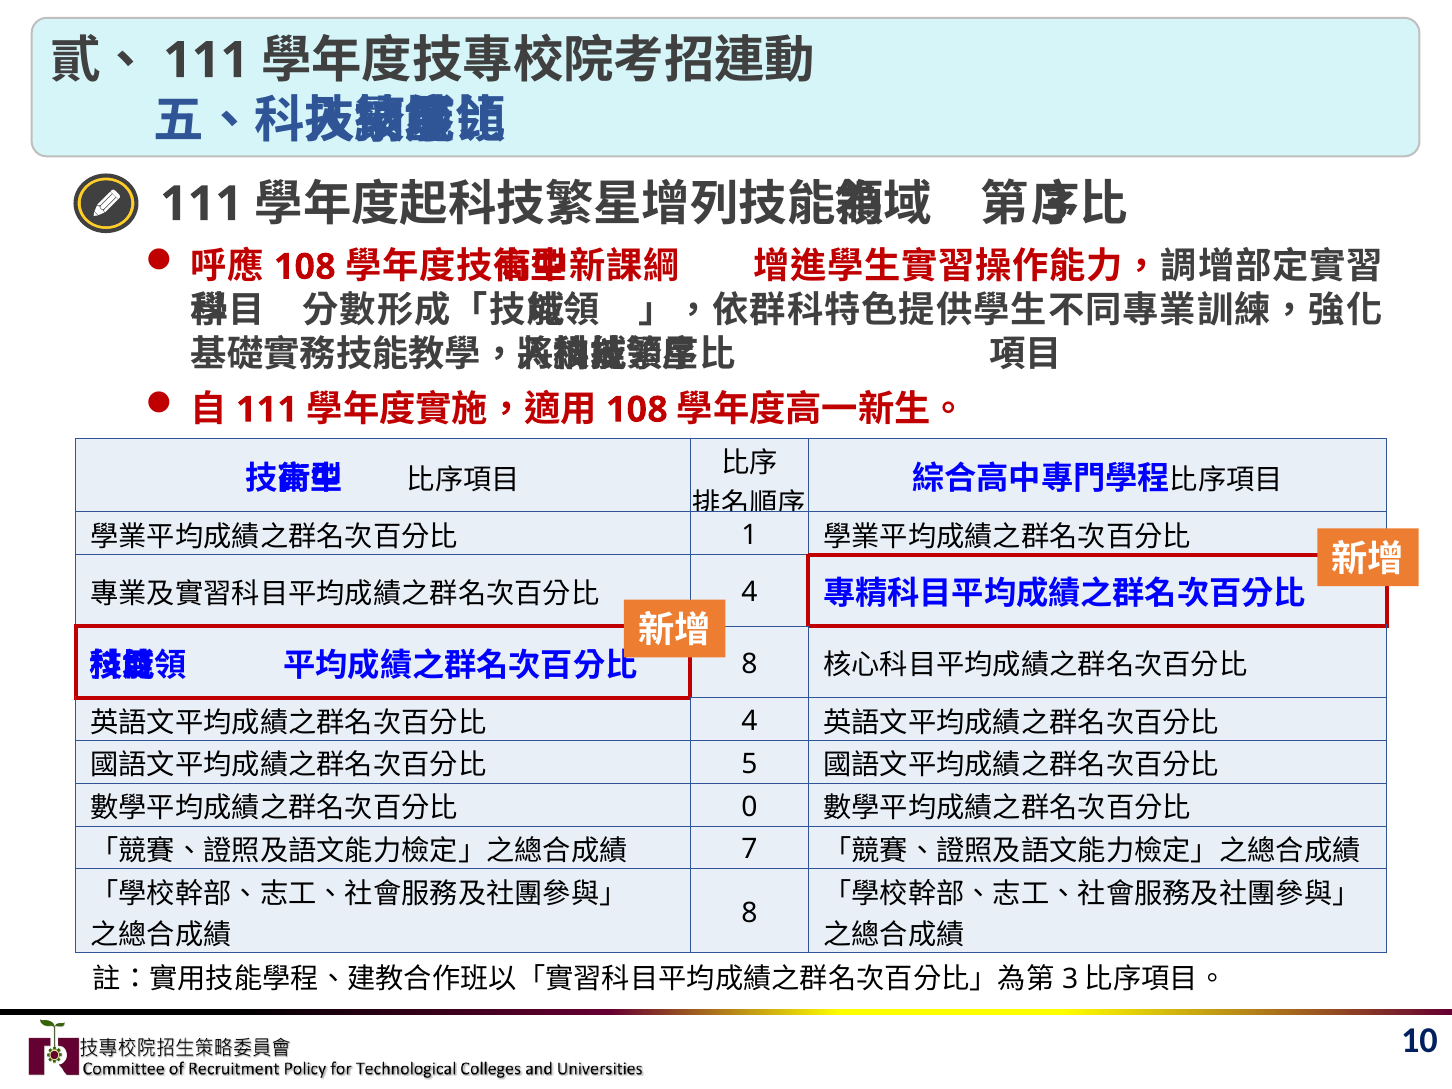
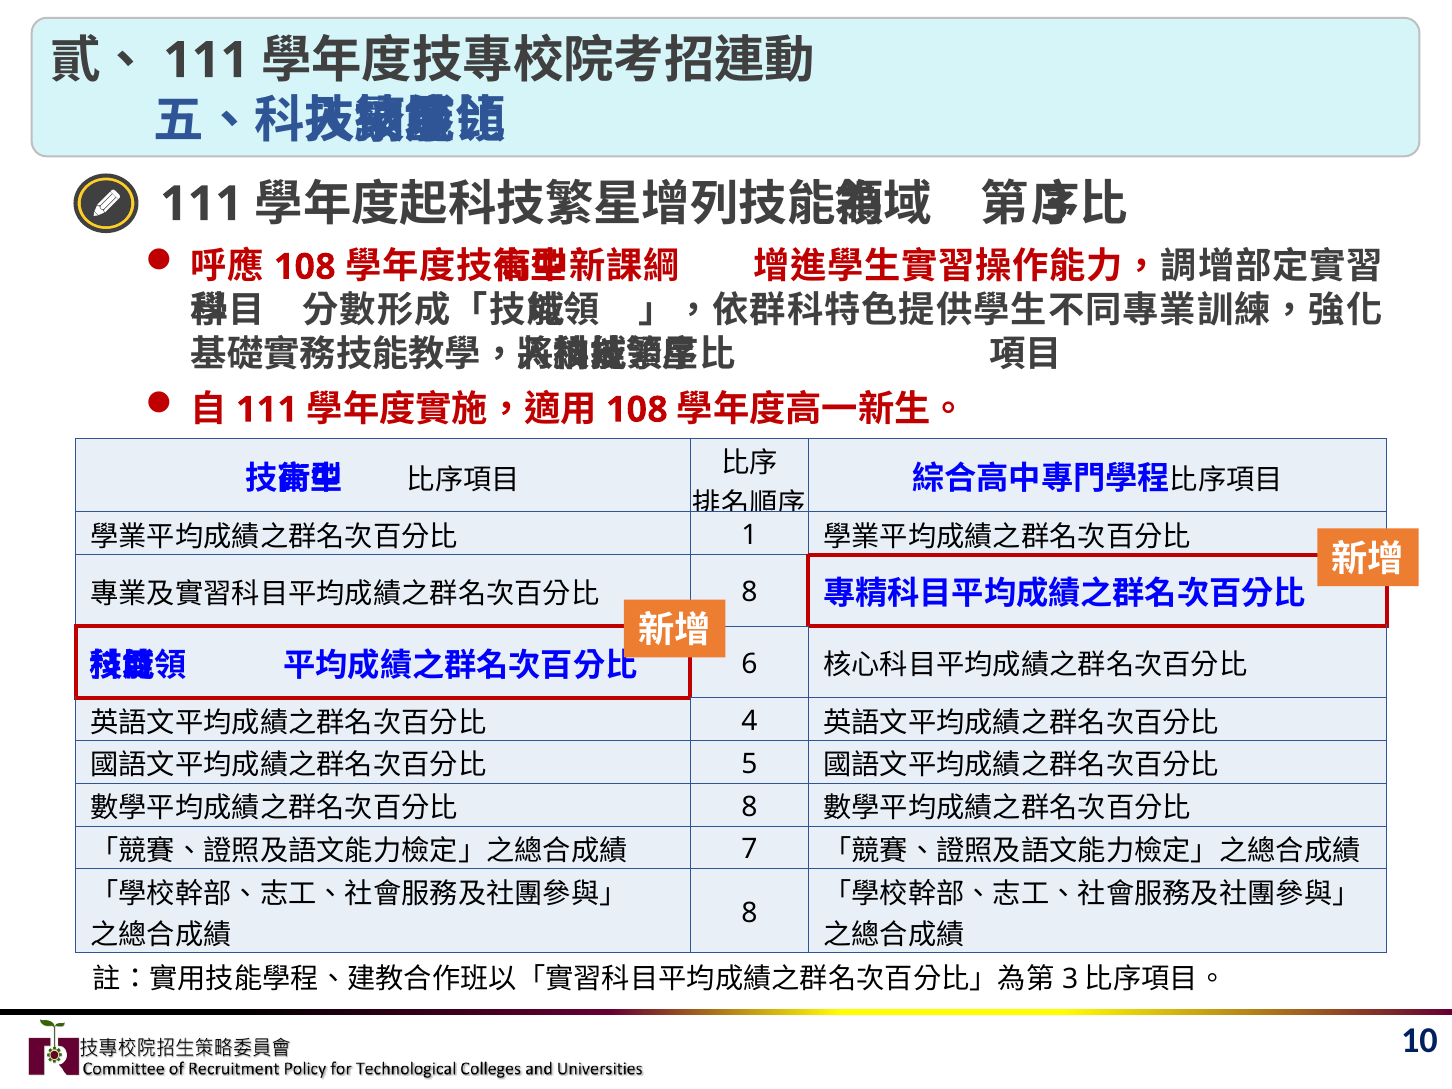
4 at (750, 593): 4 -> 8
8 at (750, 664): 8 -> 6
0 at (750, 807): 0 -> 8
